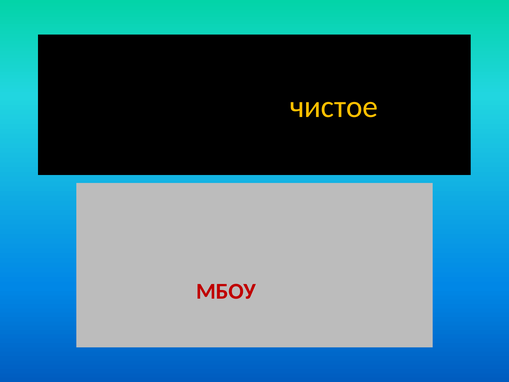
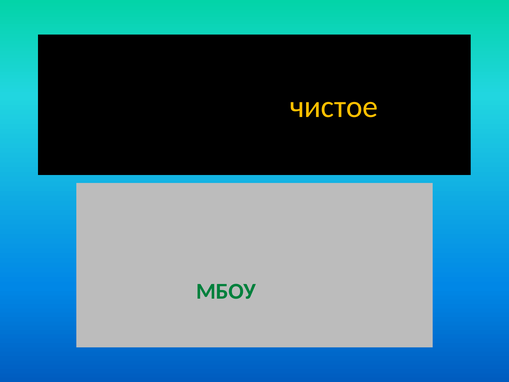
МБОУ colour: red -> green
